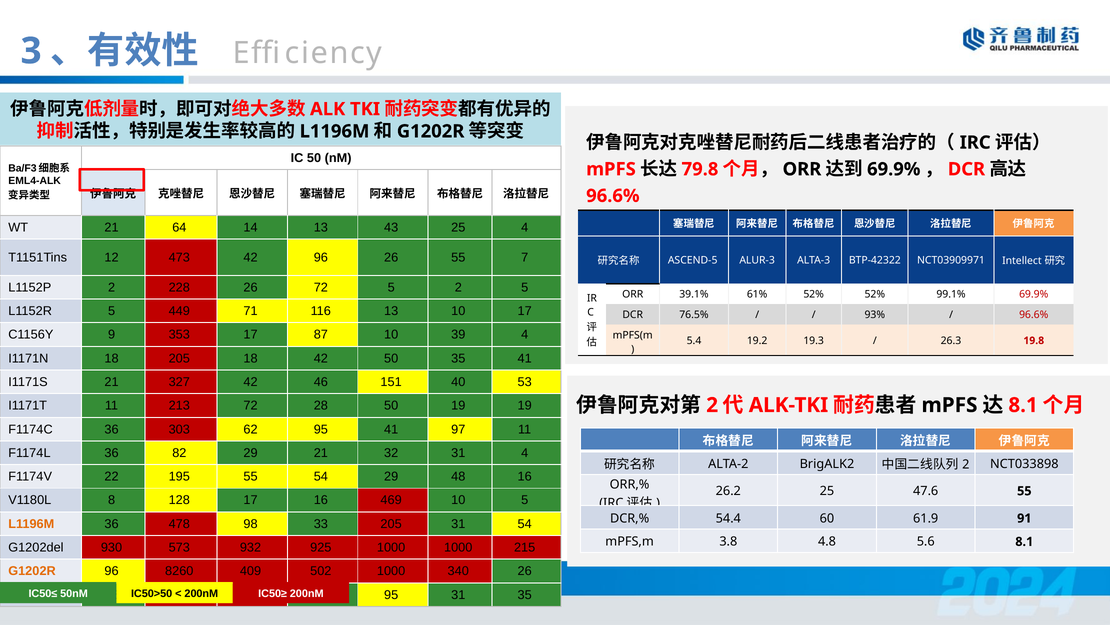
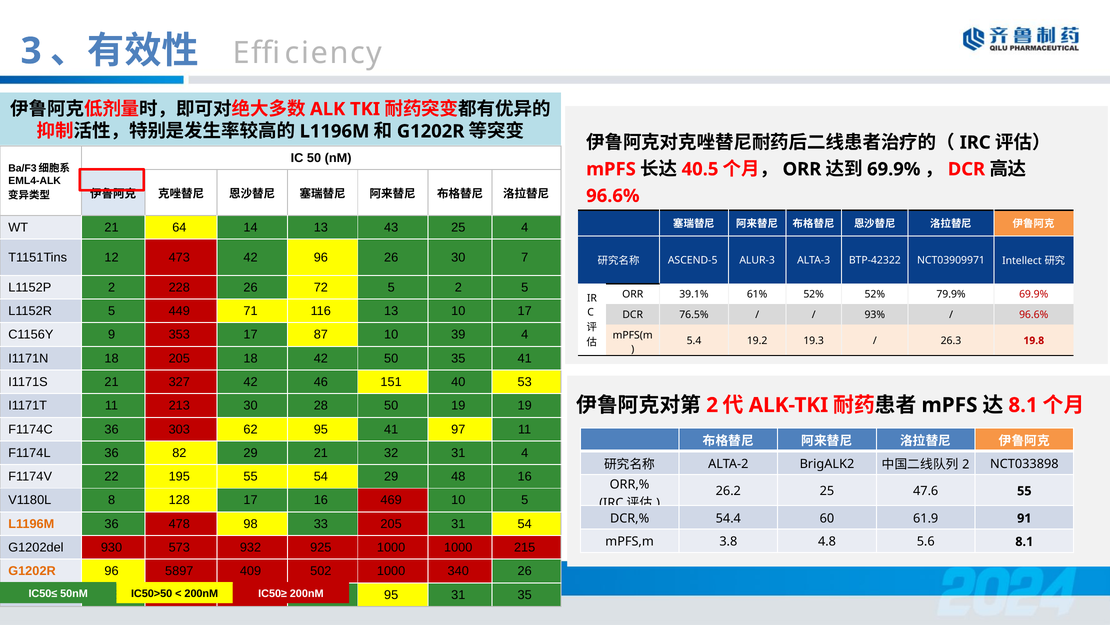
79.8: 79.8 -> 40.5
26 55: 55 -> 30
99.1%: 99.1% -> 79.9%
213 72: 72 -> 30
8260: 8260 -> 5897
